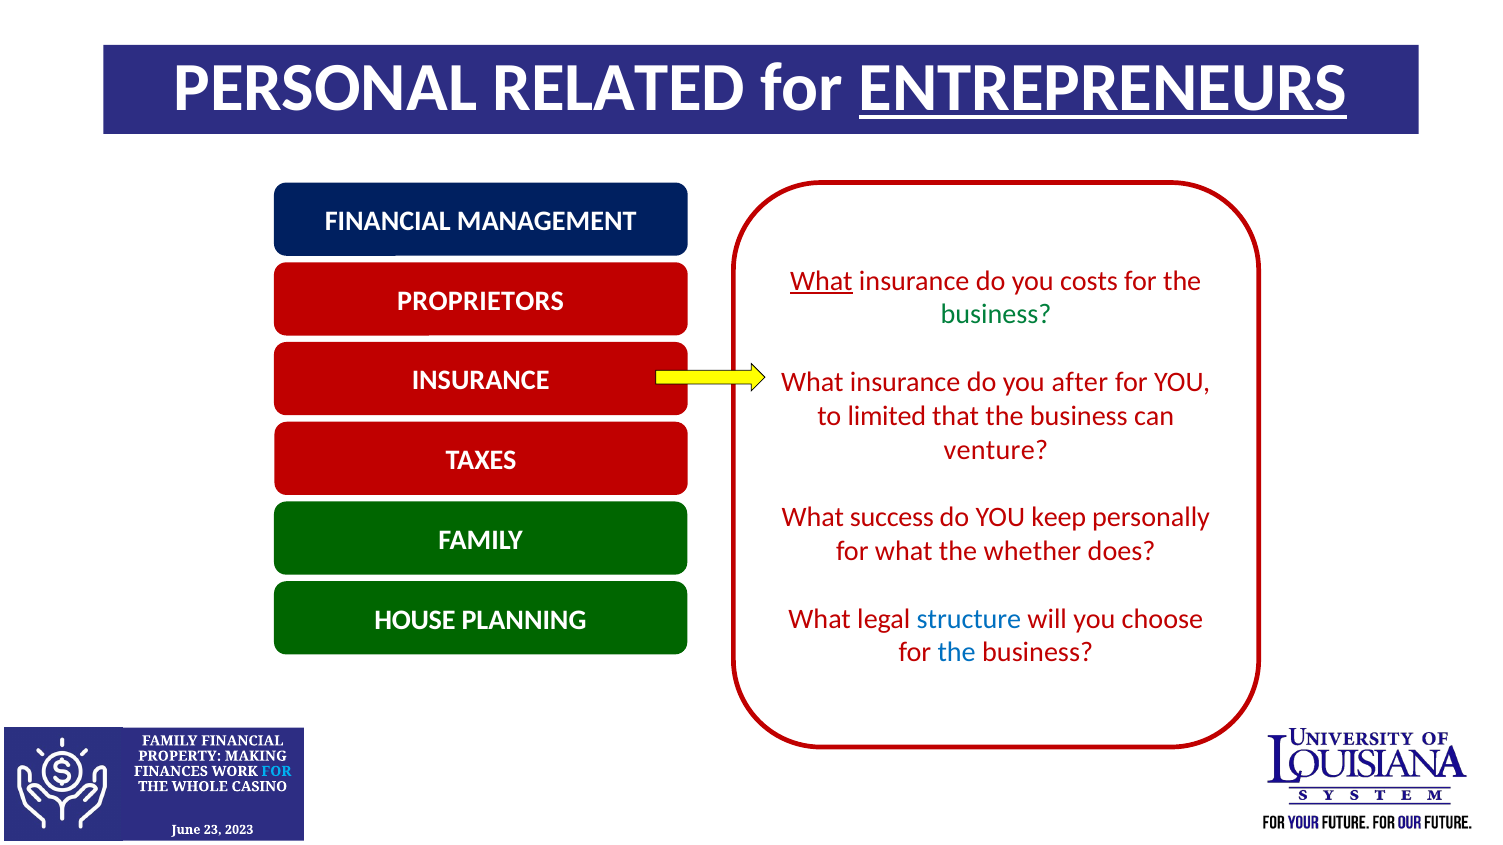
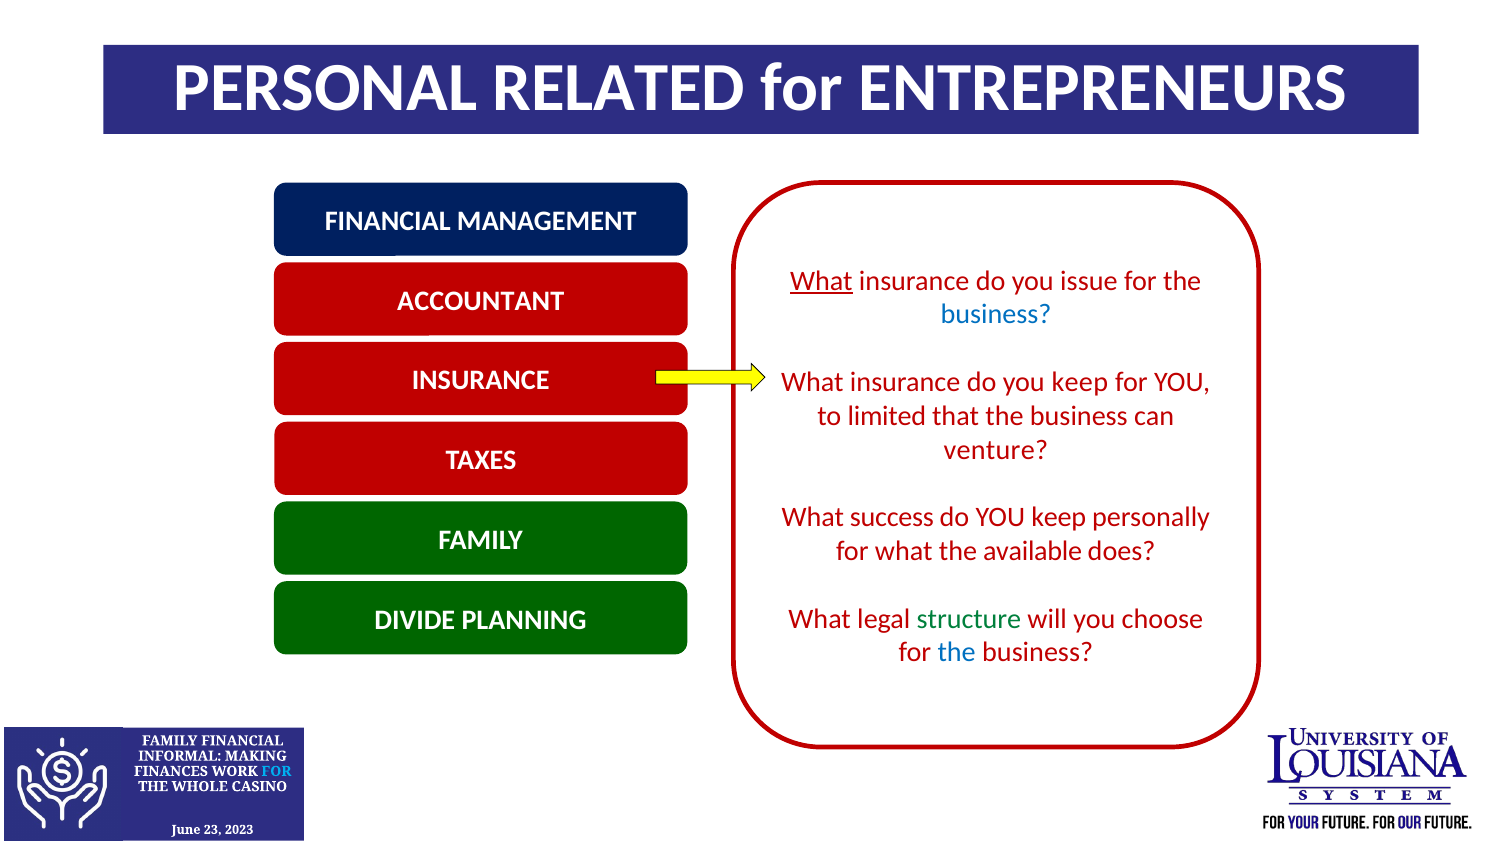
ENTREPRENEURS underline: present -> none
costs: costs -> issue
PROPRIETORS: PROPRIETORS -> ACCOUNTANT
business at (996, 315) colour: green -> blue
insurance do you after: after -> keep
whether: whether -> available
structure colour: blue -> green
HOUSE: HOUSE -> DIVIDE
PROPERTY: PROPERTY -> INFORMAL
